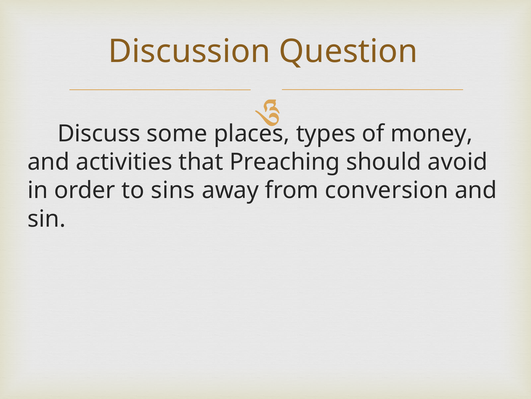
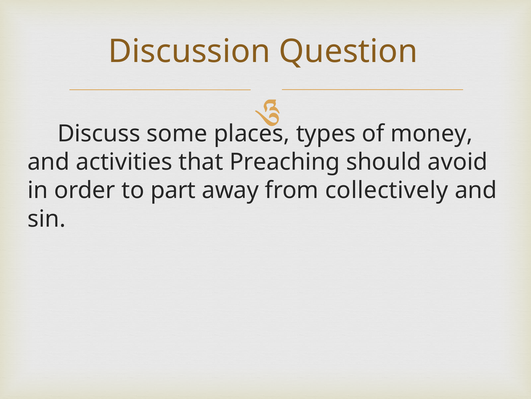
sins: sins -> part
conversion: conversion -> collectively
